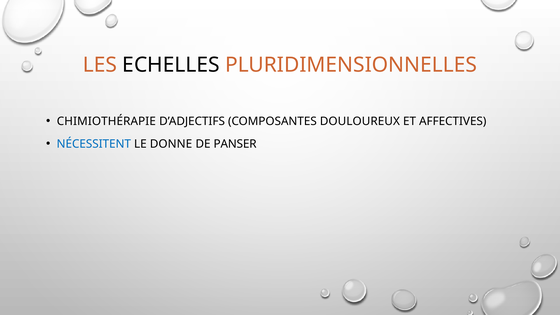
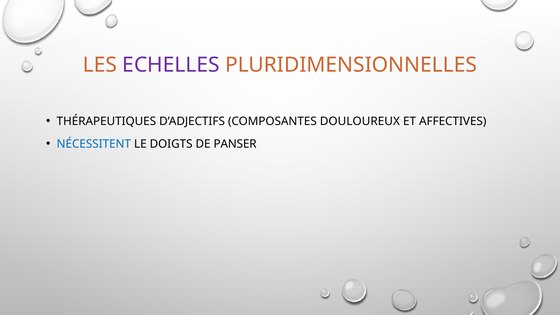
ECHELLES colour: black -> purple
CHIMIOTHÉRAPIE: CHIMIOTHÉRAPIE -> THÉRAPEUTIQUES
DONNE: DONNE -> DOIGTS
